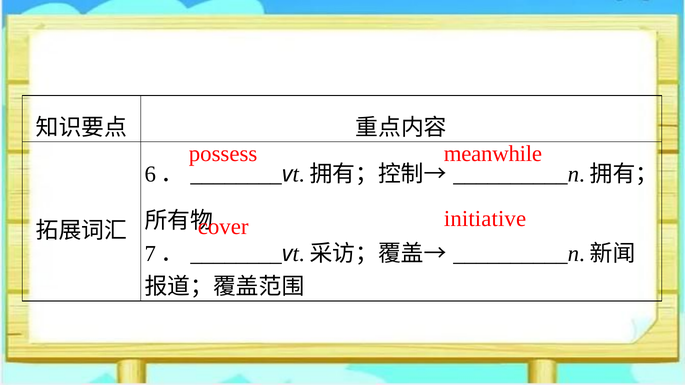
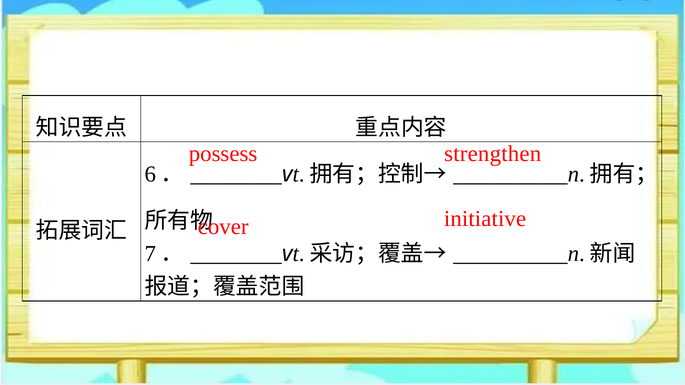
meanwhile: meanwhile -> strengthen
